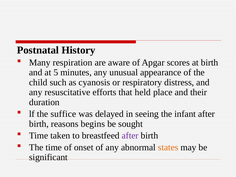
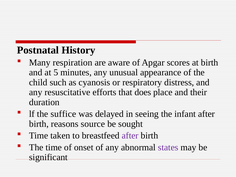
held: held -> does
begins: begins -> source
states colour: orange -> purple
